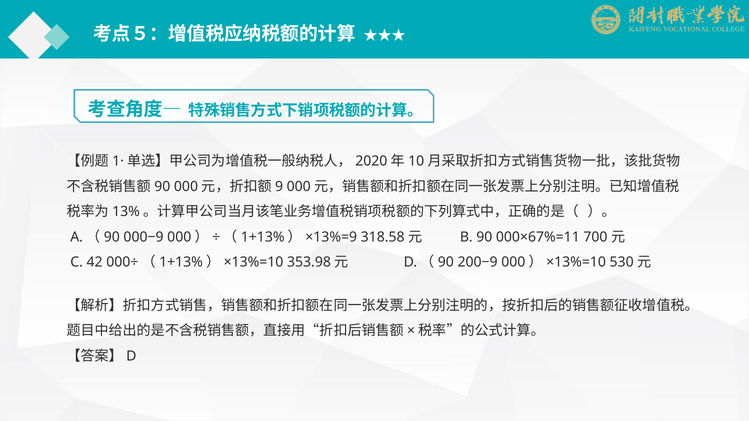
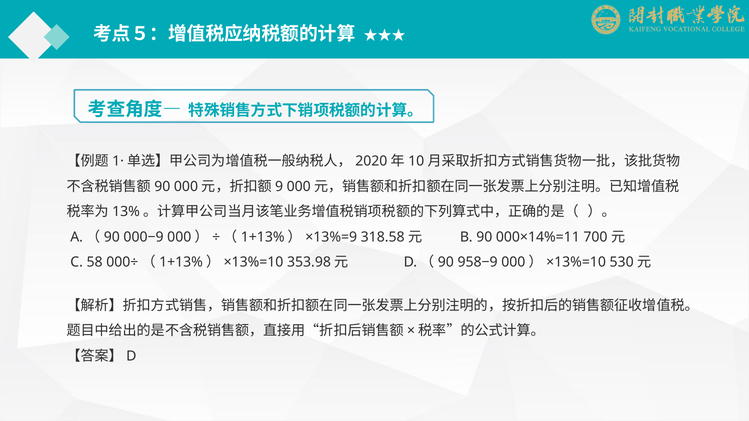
000×67%=11: 000×67%=11 -> 000×14%=11
42: 42 -> 58
200−9: 200−9 -> 958−9
